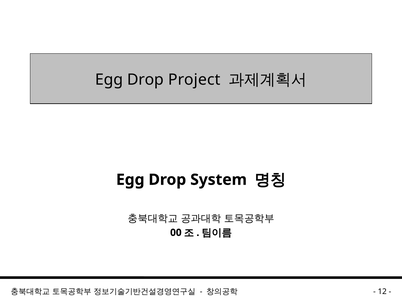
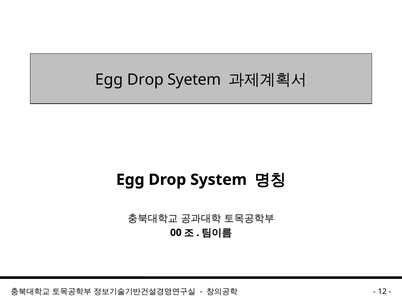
Project: Project -> Syetem
